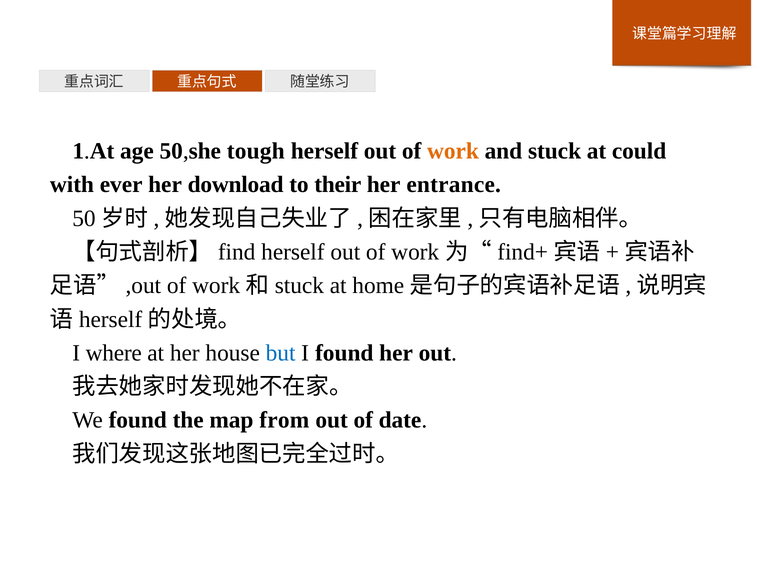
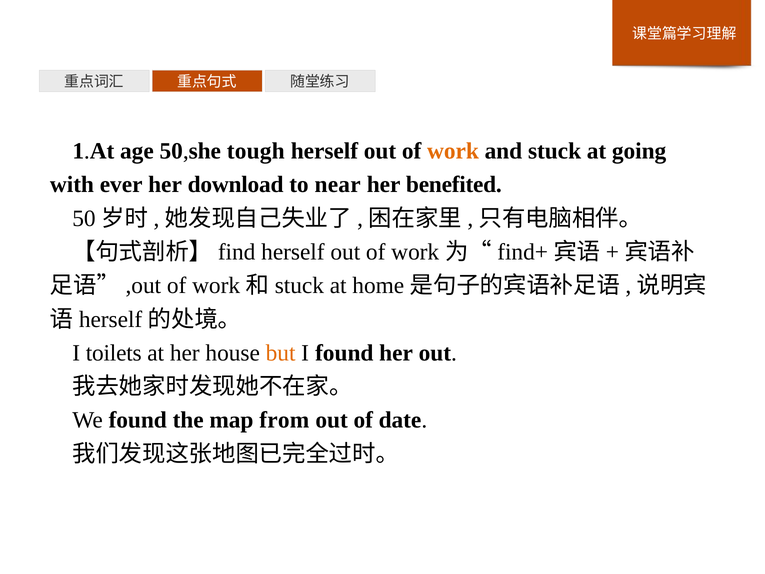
could: could -> going
their: their -> near
entrance: entrance -> benefited
where: where -> toilets
but colour: blue -> orange
